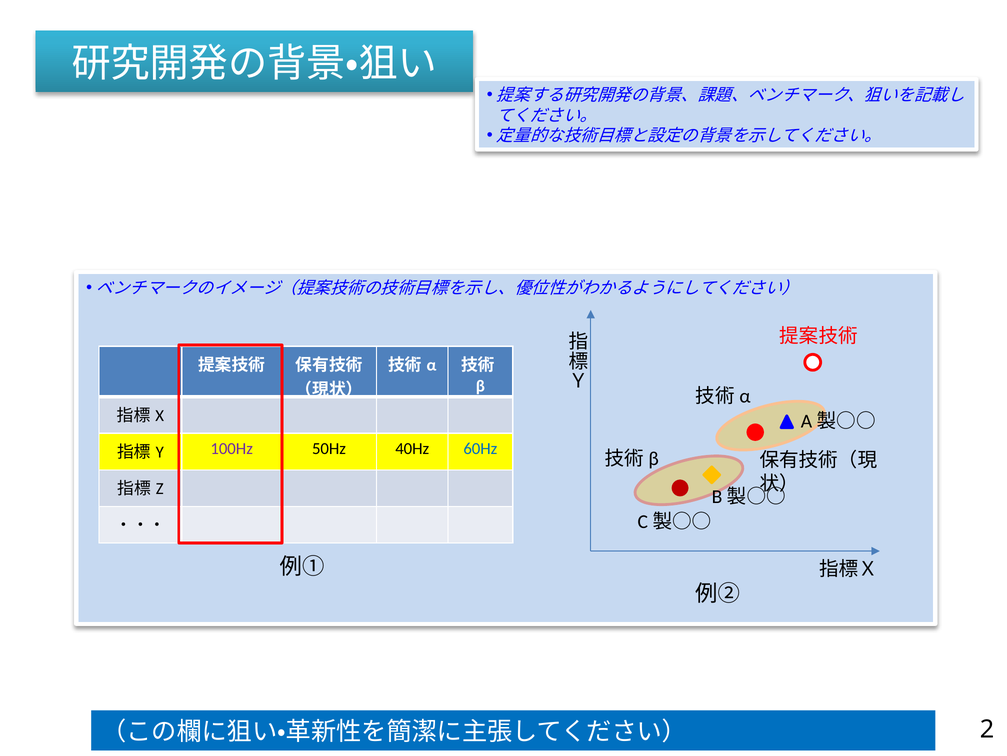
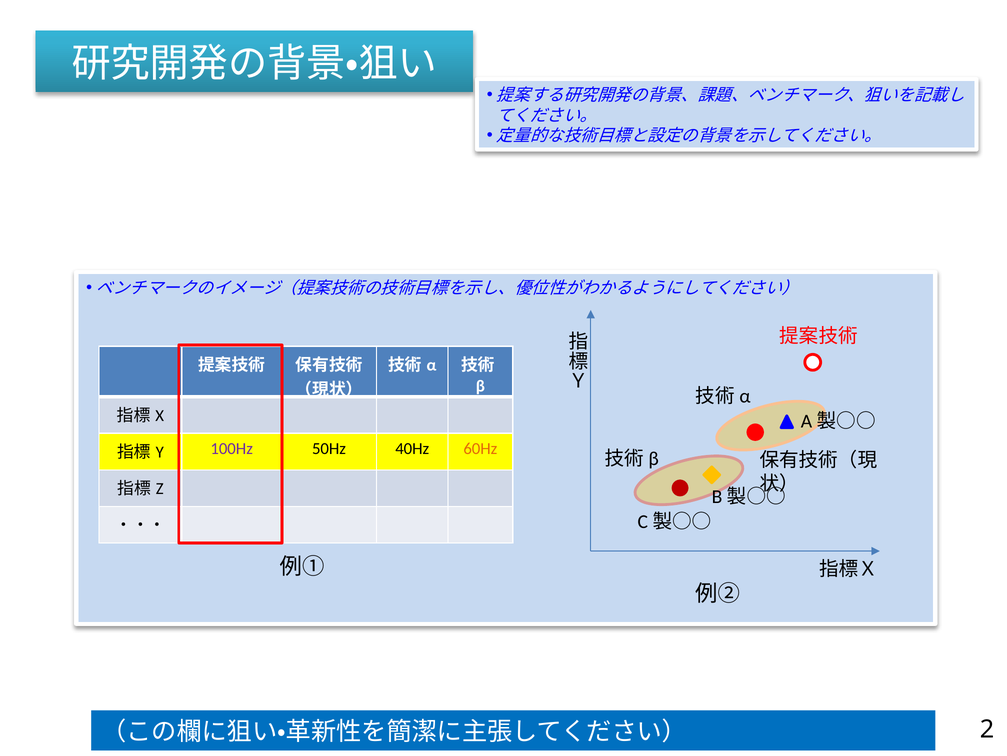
60Hz colour: blue -> orange
